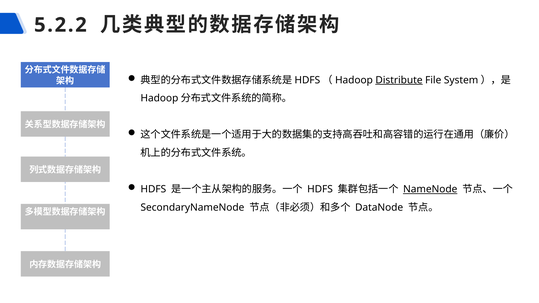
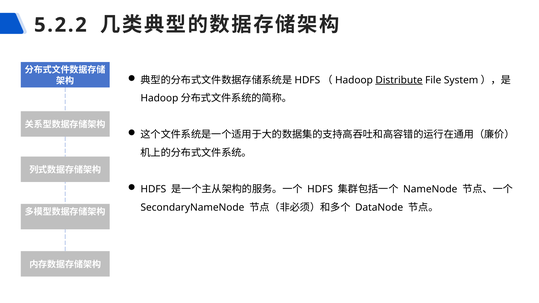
NameNode underline: present -> none
